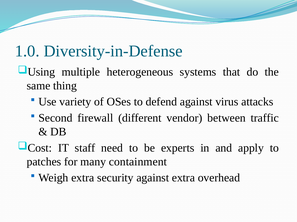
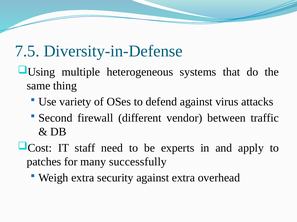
1.0: 1.0 -> 7.5
containment: containment -> successfully
